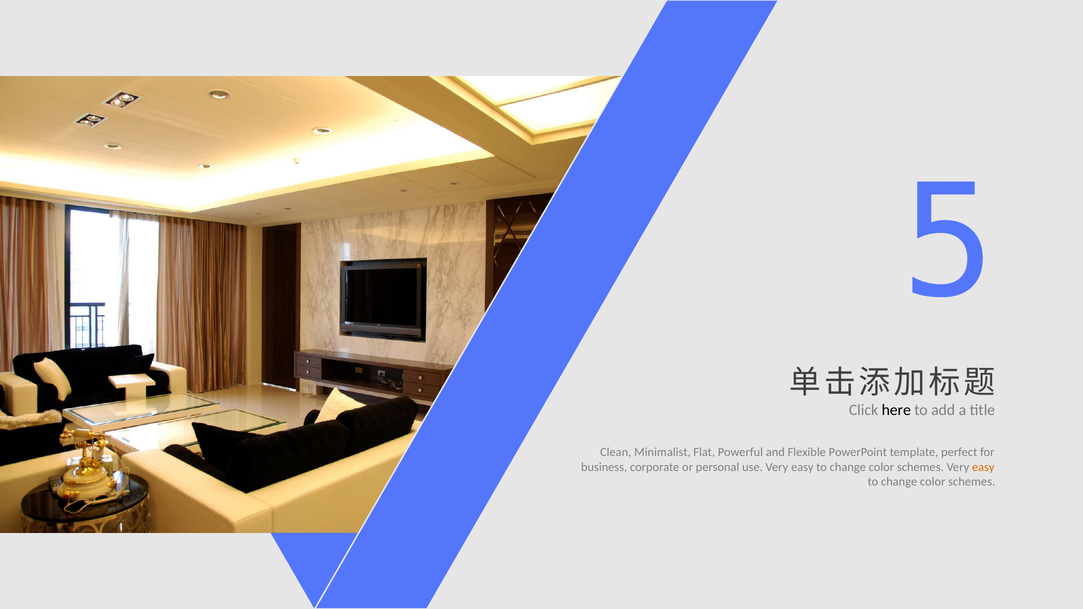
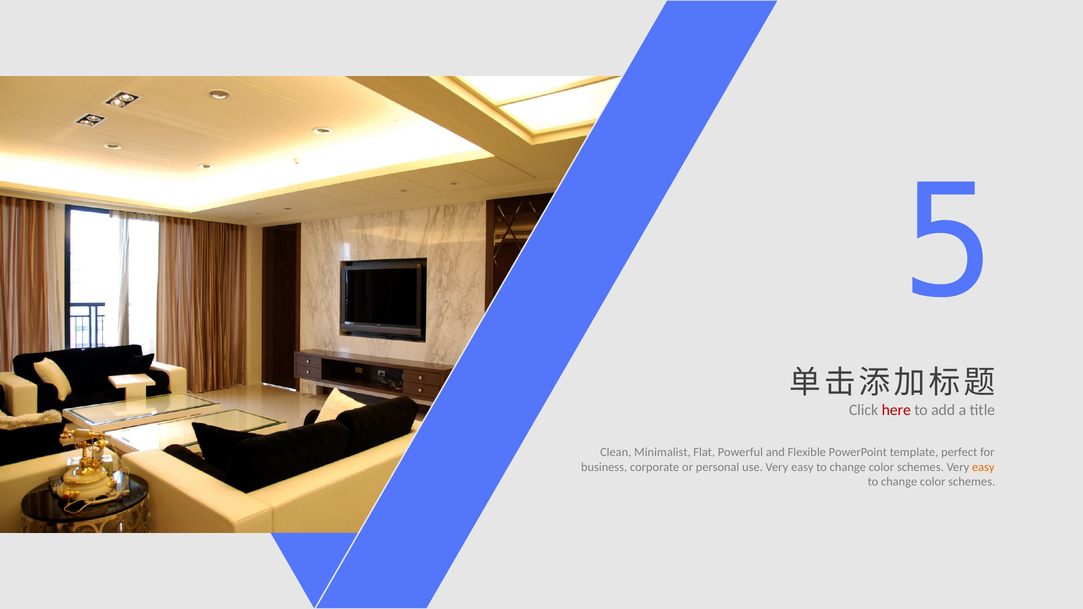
here colour: black -> red
